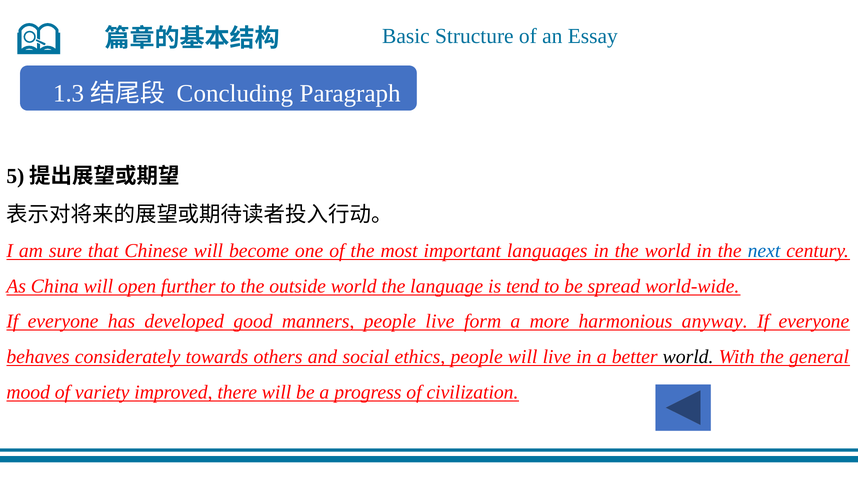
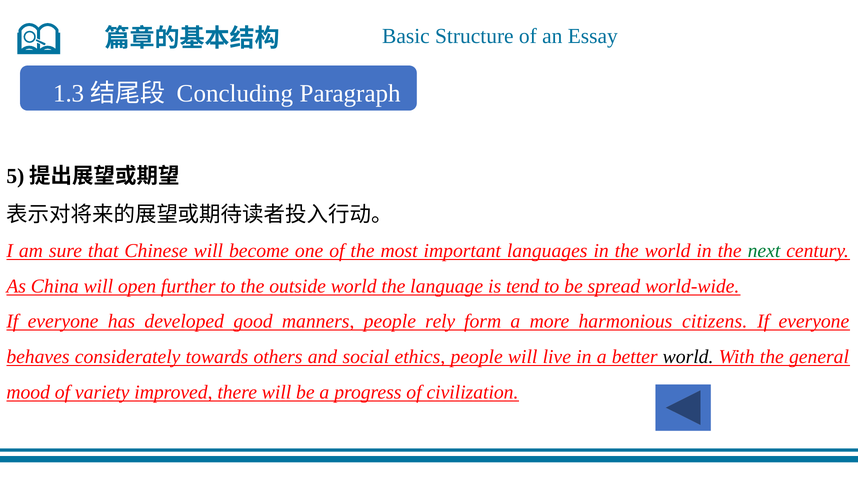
next colour: blue -> green
people live: live -> rely
anyway: anyway -> citizens
